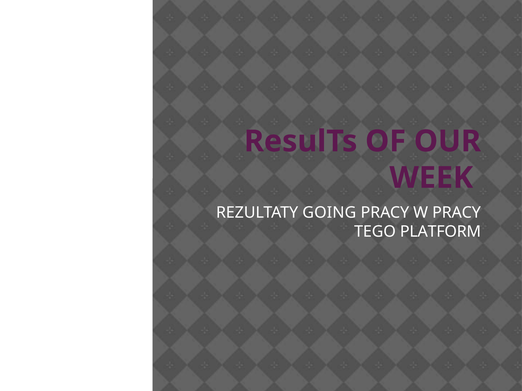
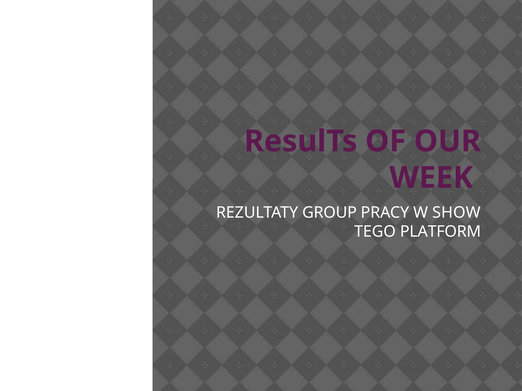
GOING: GOING -> GROUP
W PRACY: PRACY -> SHOW
